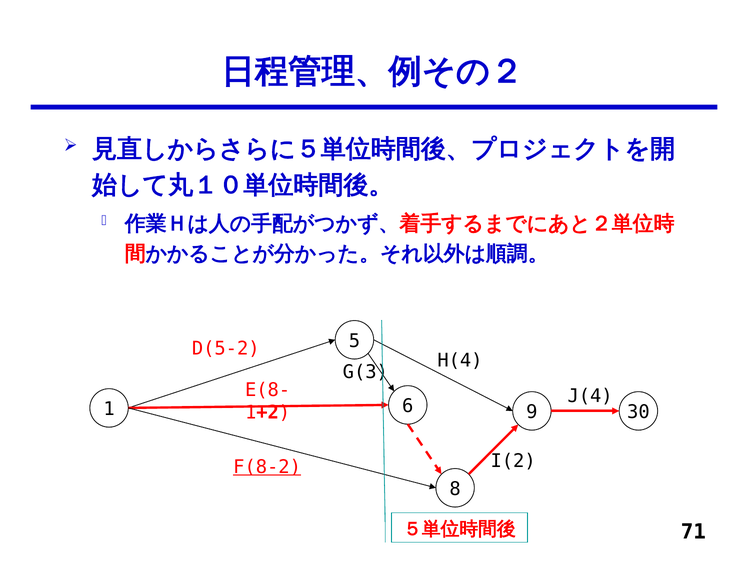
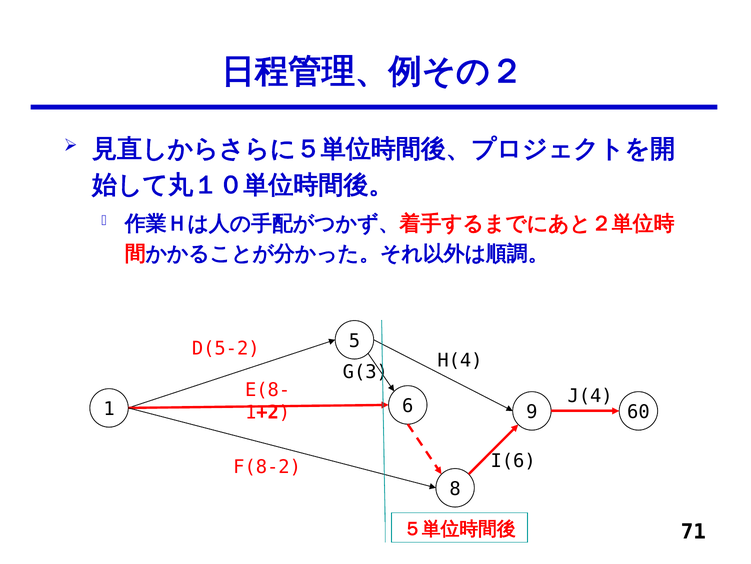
30: 30 -> 60
I(2: I(2 -> I(6
F(8-2 underline: present -> none
